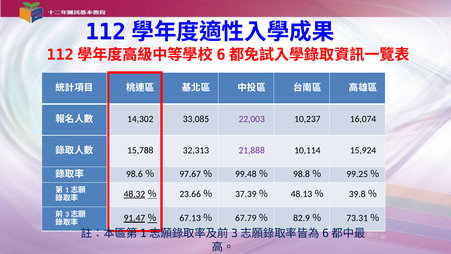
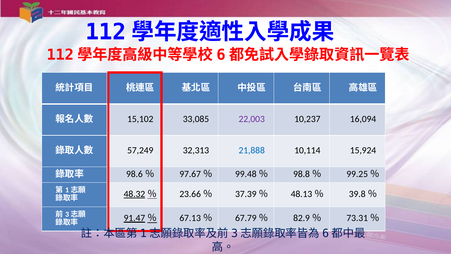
14,302: 14,302 -> 15,102
16,074: 16,074 -> 16,094
15,788: 15,788 -> 57,249
21,888 colour: purple -> blue
